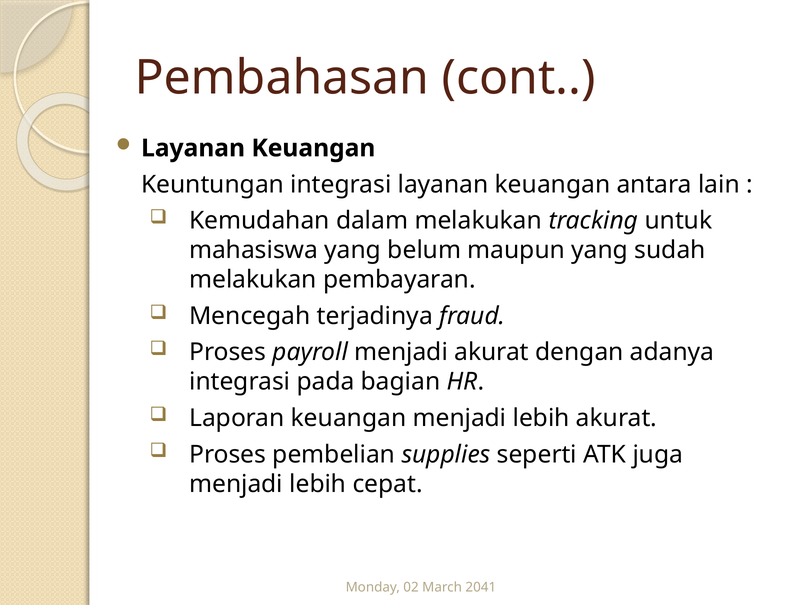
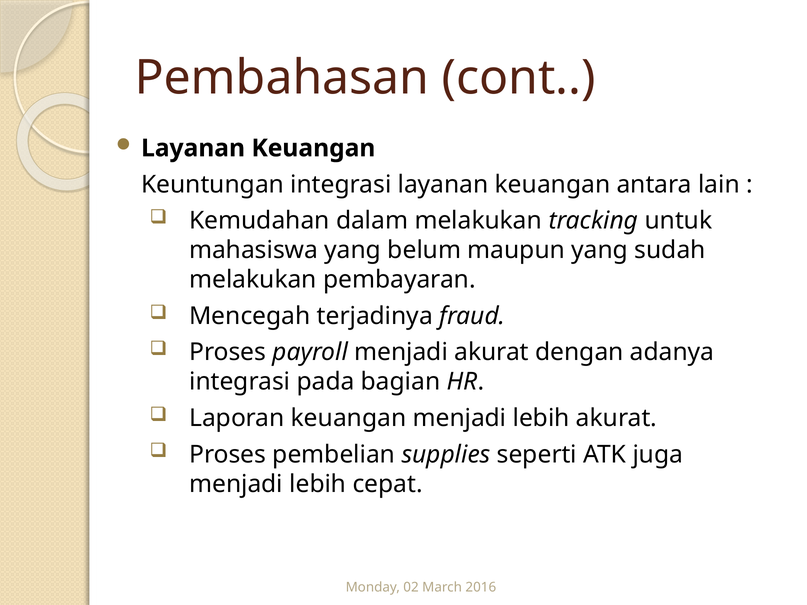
2041: 2041 -> 2016
